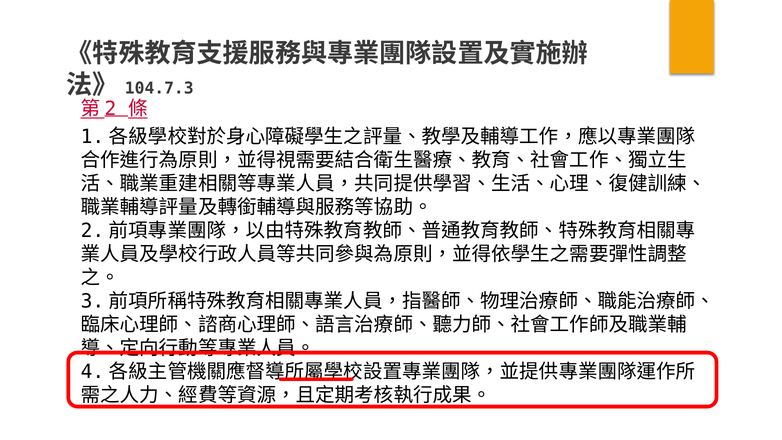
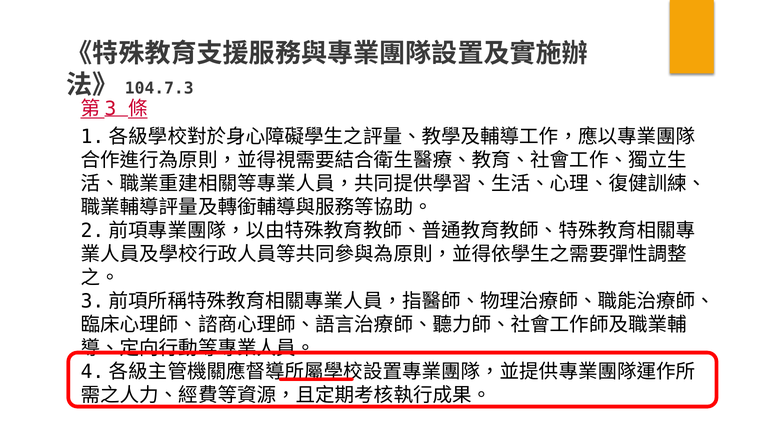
2: 2 -> 3
